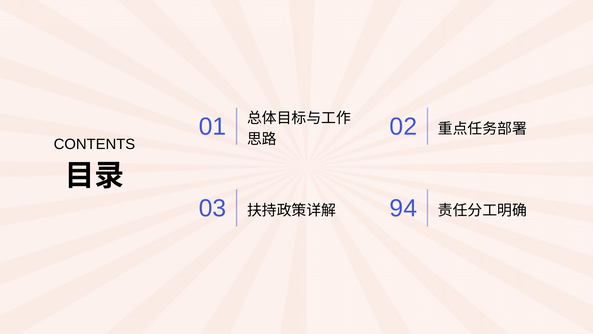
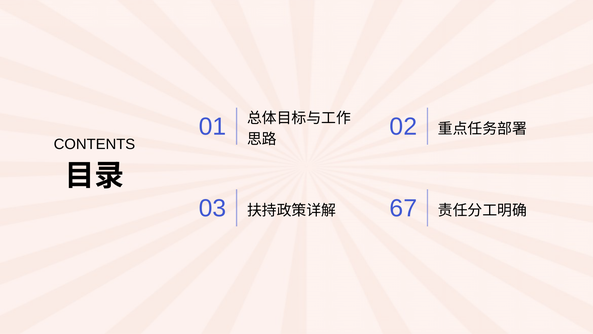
94: 94 -> 67
